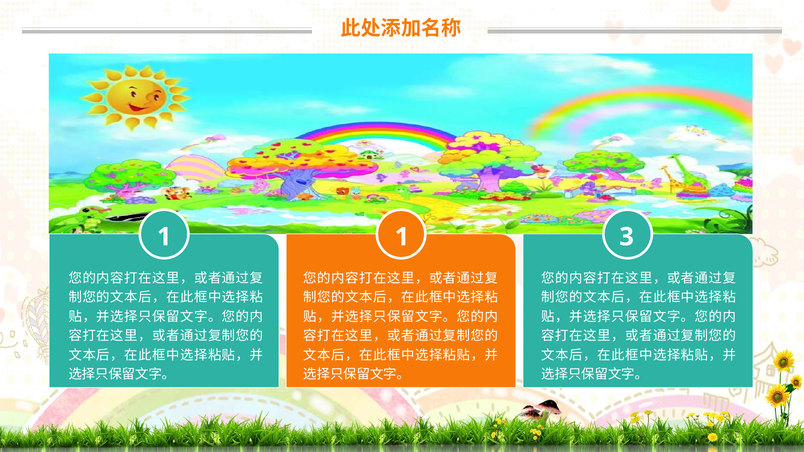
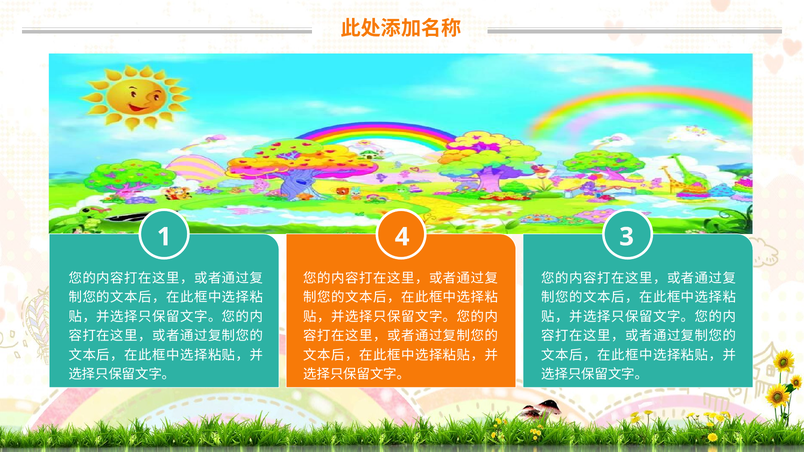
1 1: 1 -> 4
